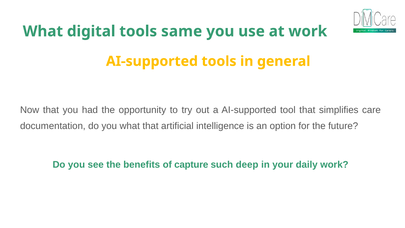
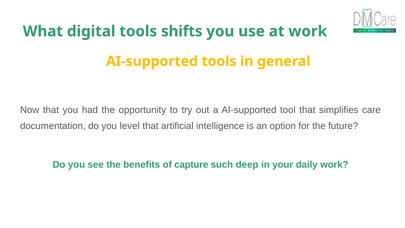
same: same -> shifts
you what: what -> level
